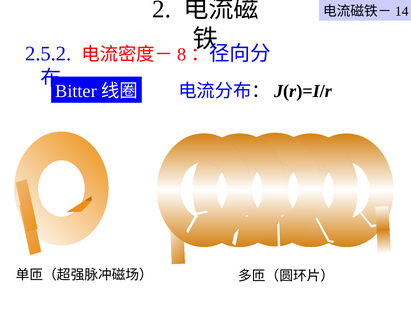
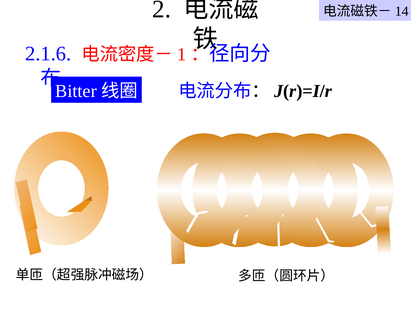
2.5.2: 2.5.2 -> 2.1.6
8: 8 -> 1
